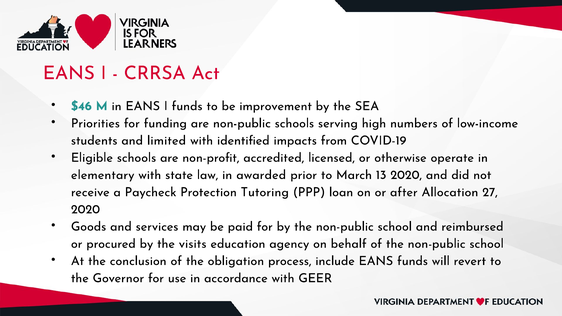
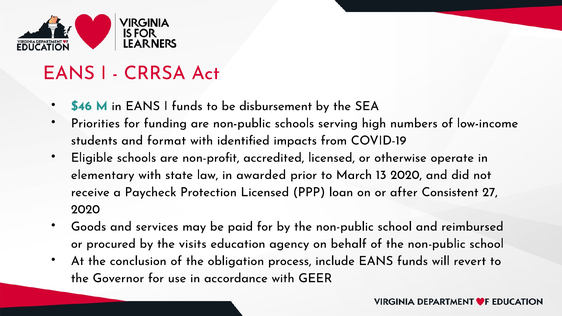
improvement: improvement -> disbursement
limited: limited -> format
Protection Tutoring: Tutoring -> Licensed
Allocation: Allocation -> Consistent
